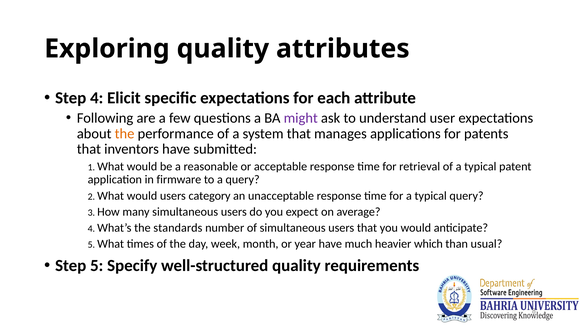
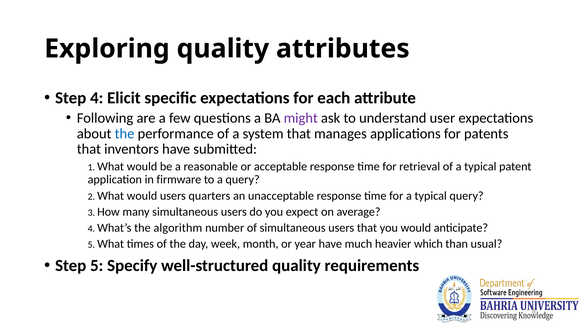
the at (125, 134) colour: orange -> blue
category: category -> quarters
standards: standards -> algorithm
